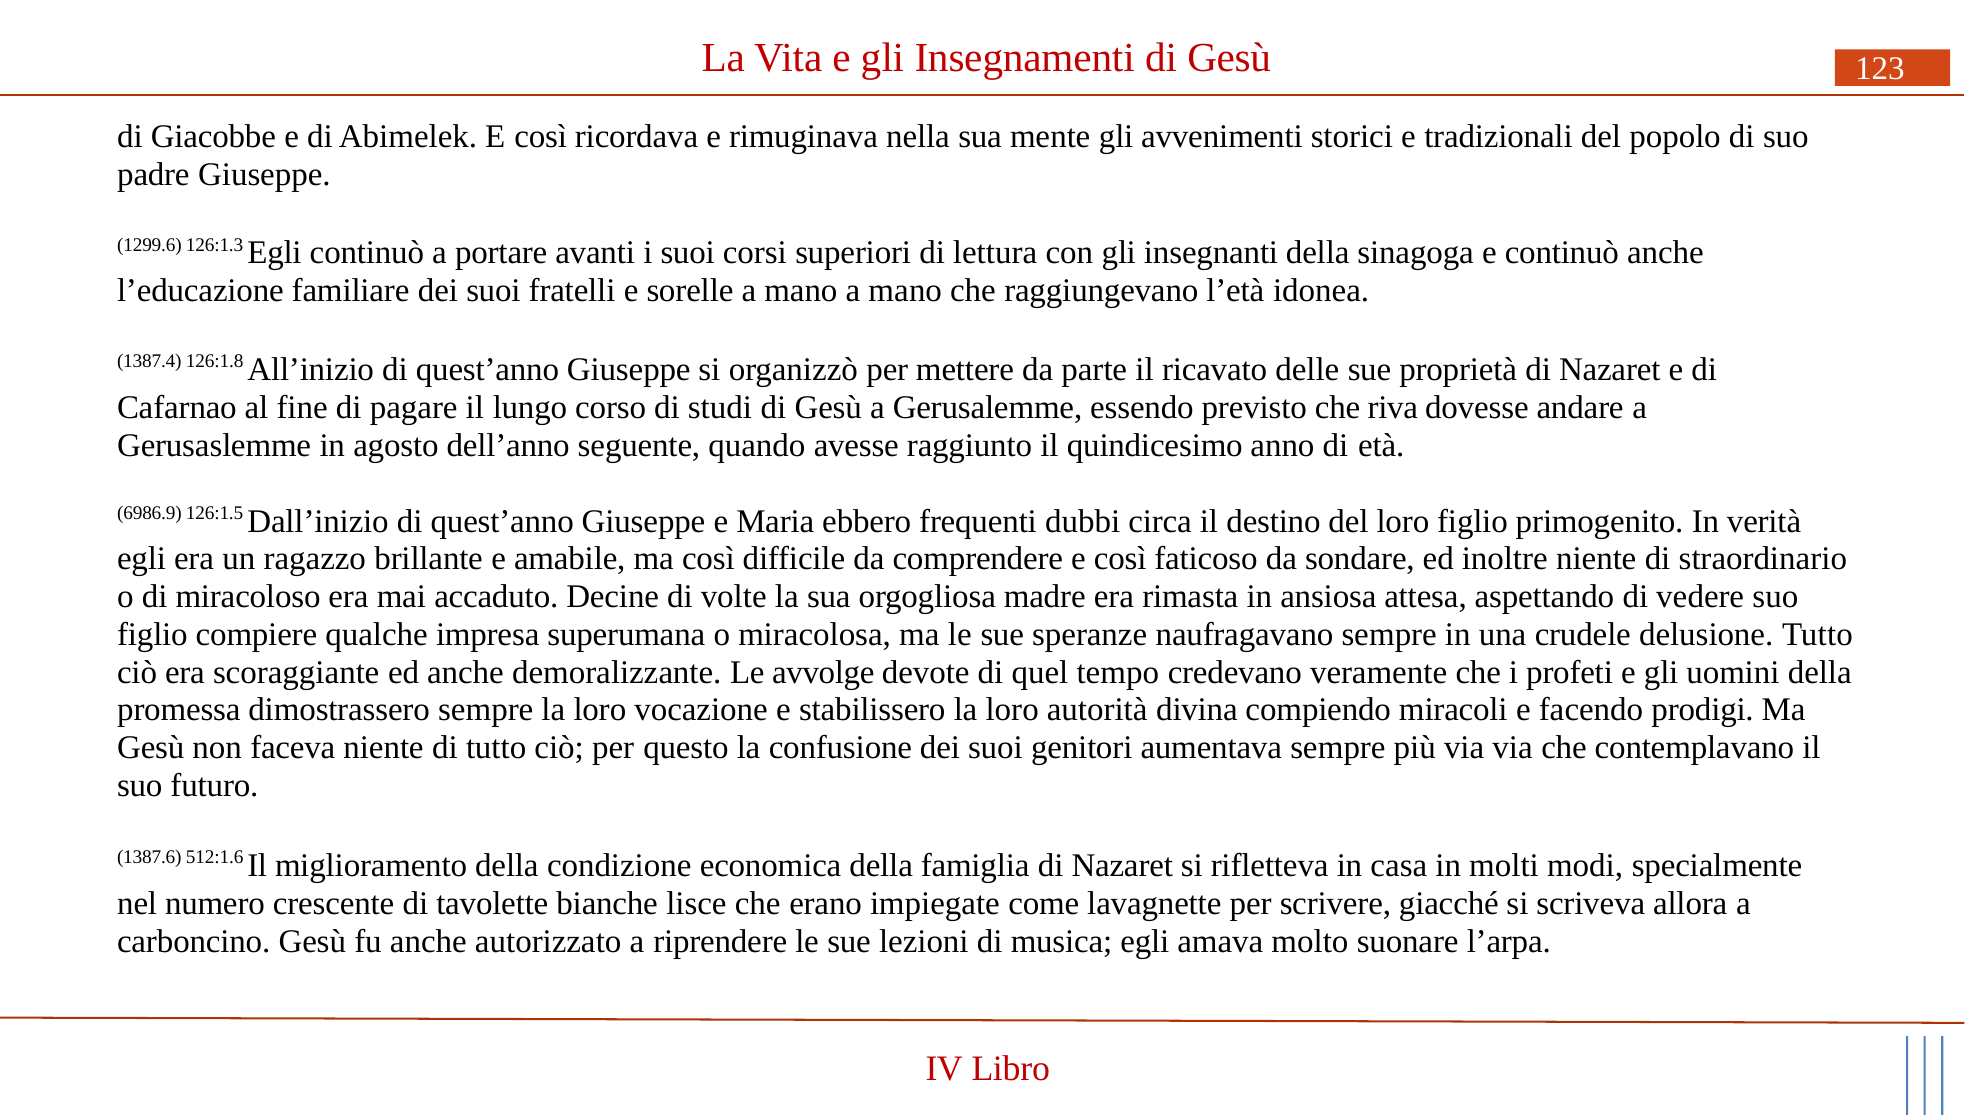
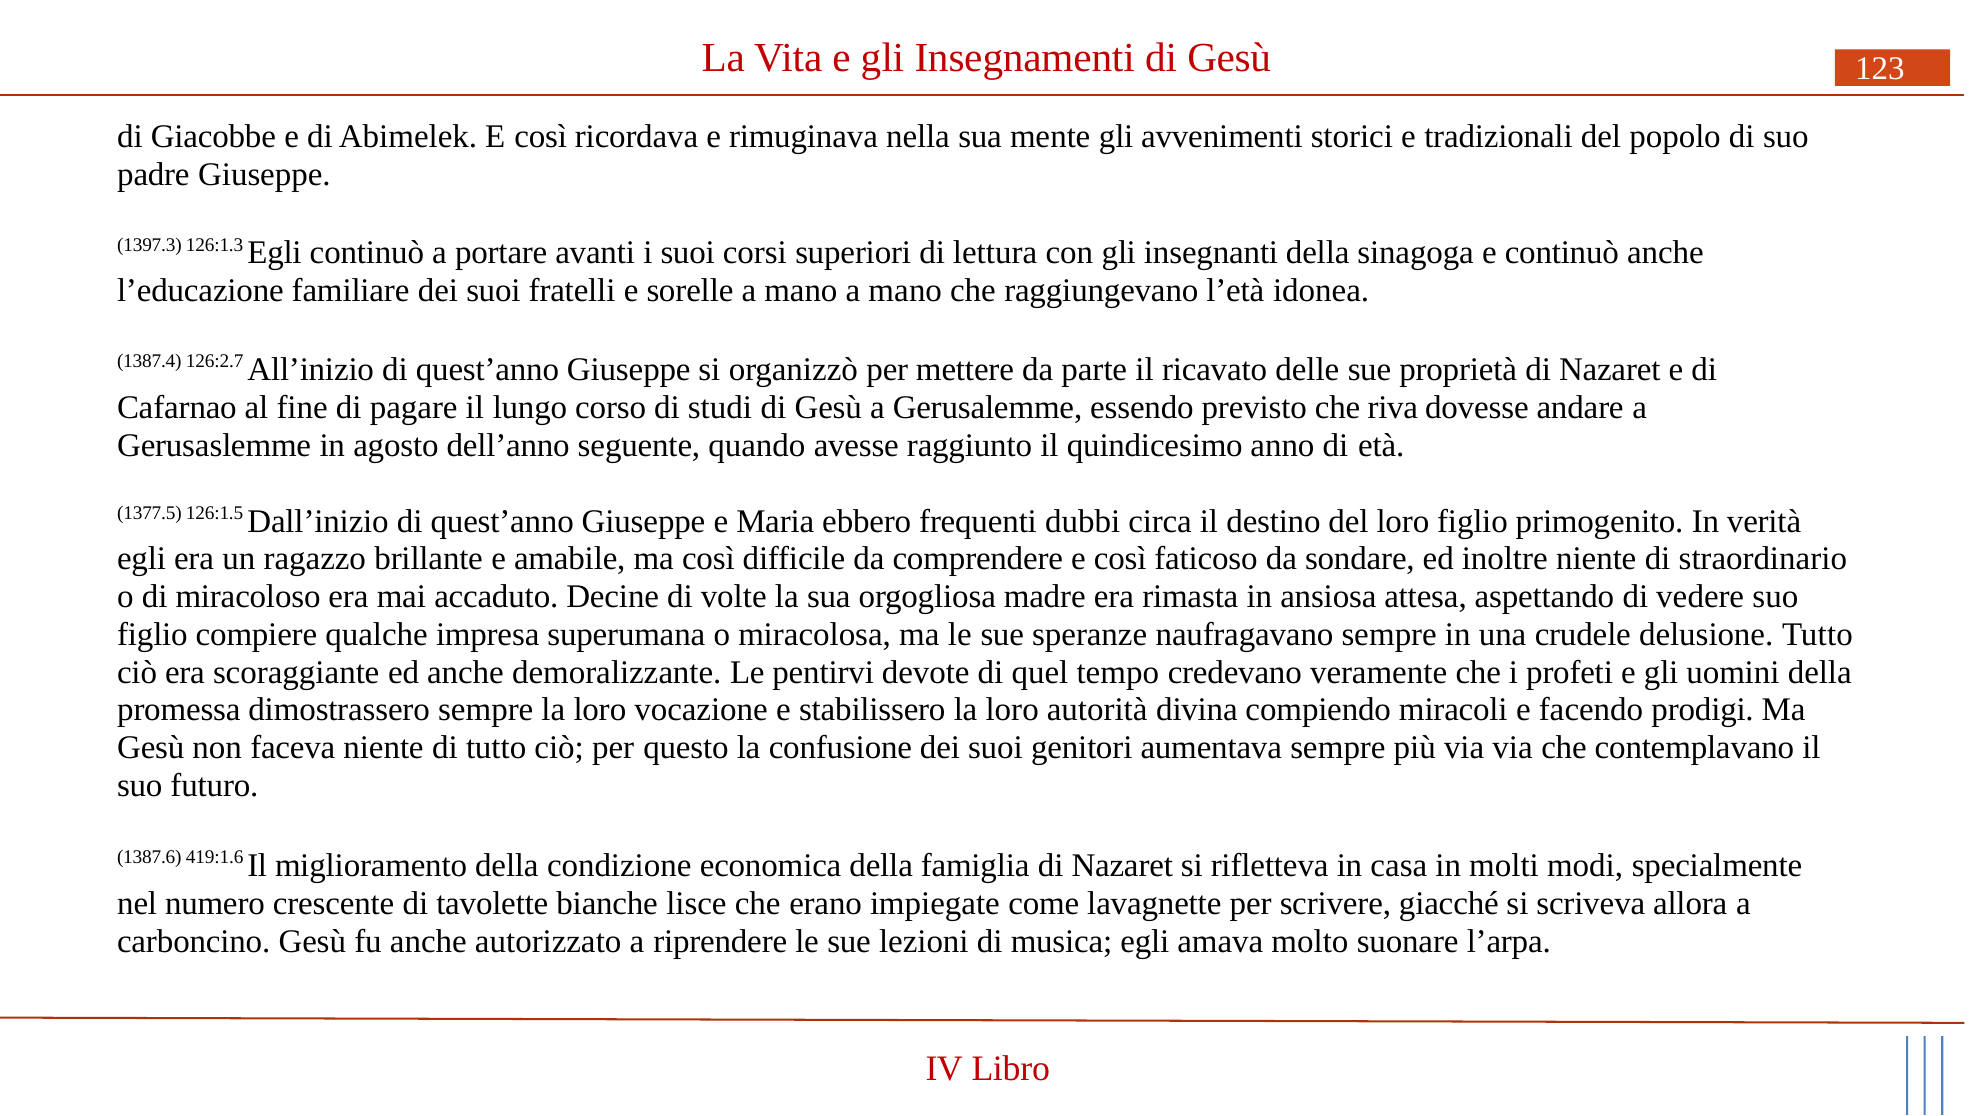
1299.6: 1299.6 -> 1397.3
126:1.8: 126:1.8 -> 126:2.7
6986.9: 6986.9 -> 1377.5
avvolge: avvolge -> pentirvi
512:1.6: 512:1.6 -> 419:1.6
